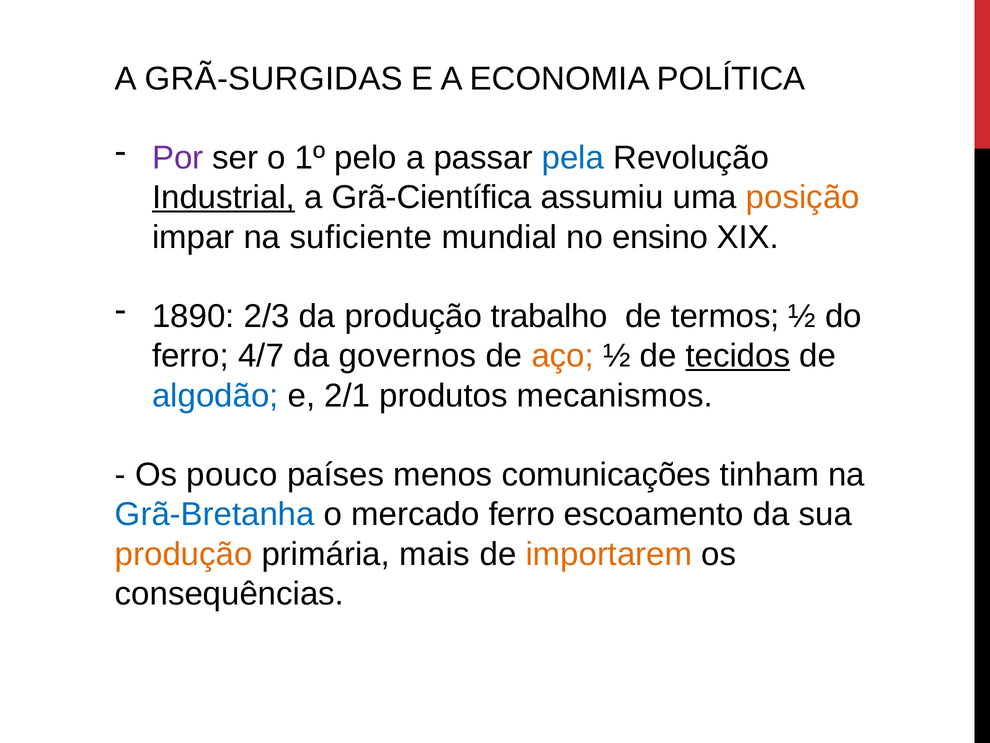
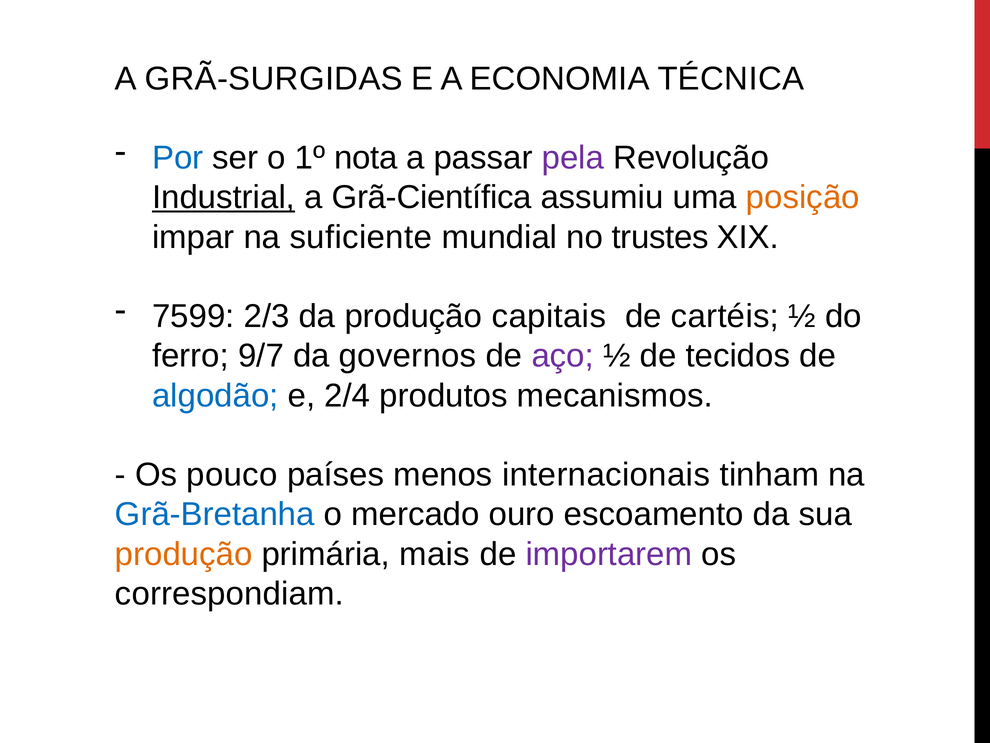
POLÍTICA: POLÍTICA -> TÉCNICA
Por colour: purple -> blue
pelo: pelo -> nota
pela colour: blue -> purple
ensino: ensino -> trustes
1890: 1890 -> 7599
trabalho: trabalho -> capitais
termos: termos -> cartéis
4/7: 4/7 -> 9/7
aço colour: orange -> purple
tecidos underline: present -> none
2/1: 2/1 -> 2/4
comunicações: comunicações -> internacionais
mercado ferro: ferro -> ouro
importarem colour: orange -> purple
consequências: consequências -> correspondiam
